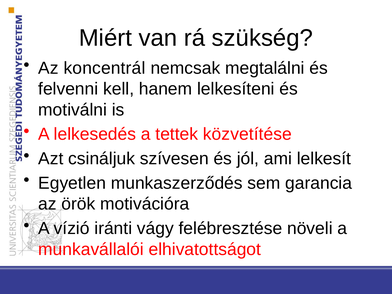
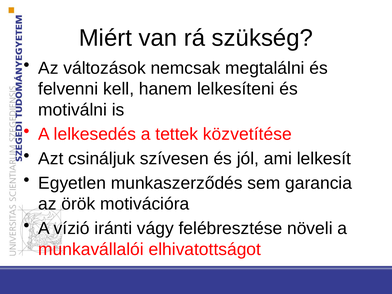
koncentrál: koncentrál -> változások
